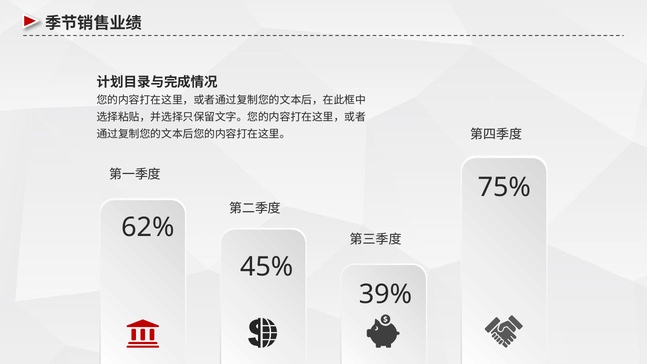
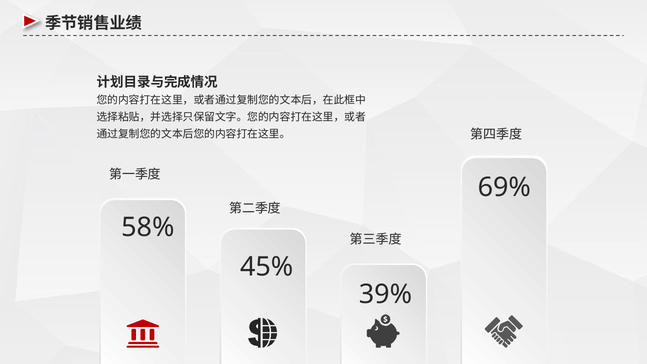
75%: 75% -> 69%
62%: 62% -> 58%
